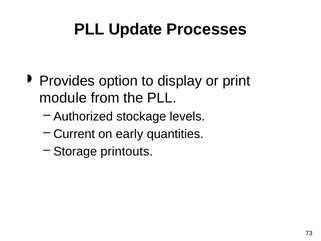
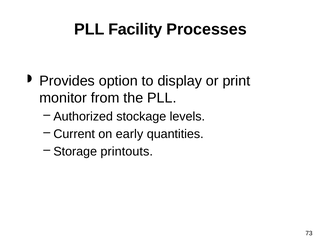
Update: Update -> Facility
module: module -> monitor
